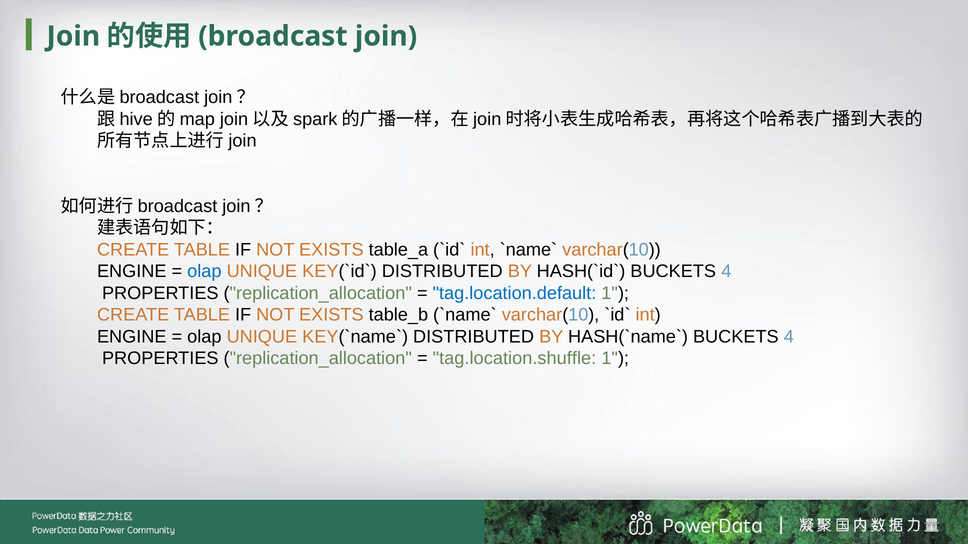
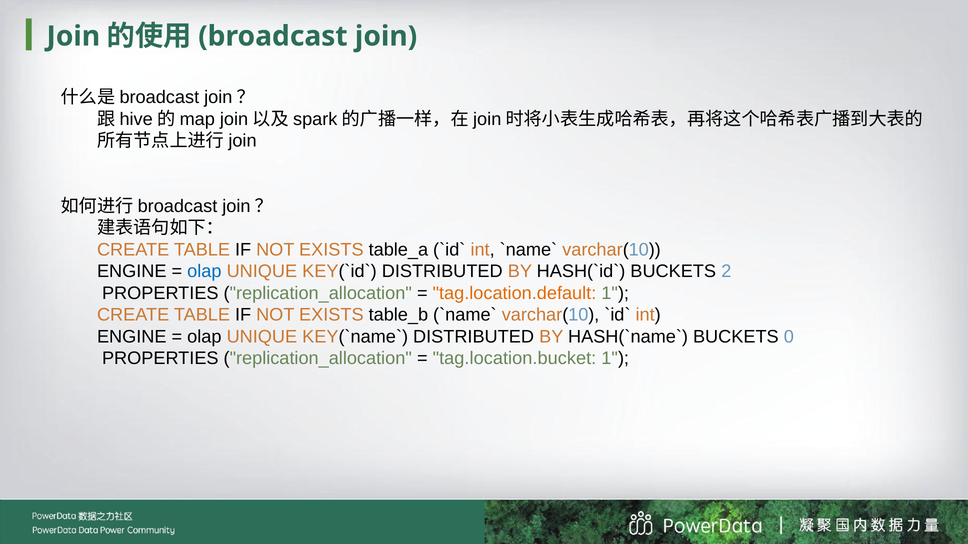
4 at (726, 272): 4 -> 2
tag.location.default colour: blue -> orange
4 at (789, 337): 4 -> 0
tag.location.shuffle: tag.location.shuffle -> tag.location.bucket
